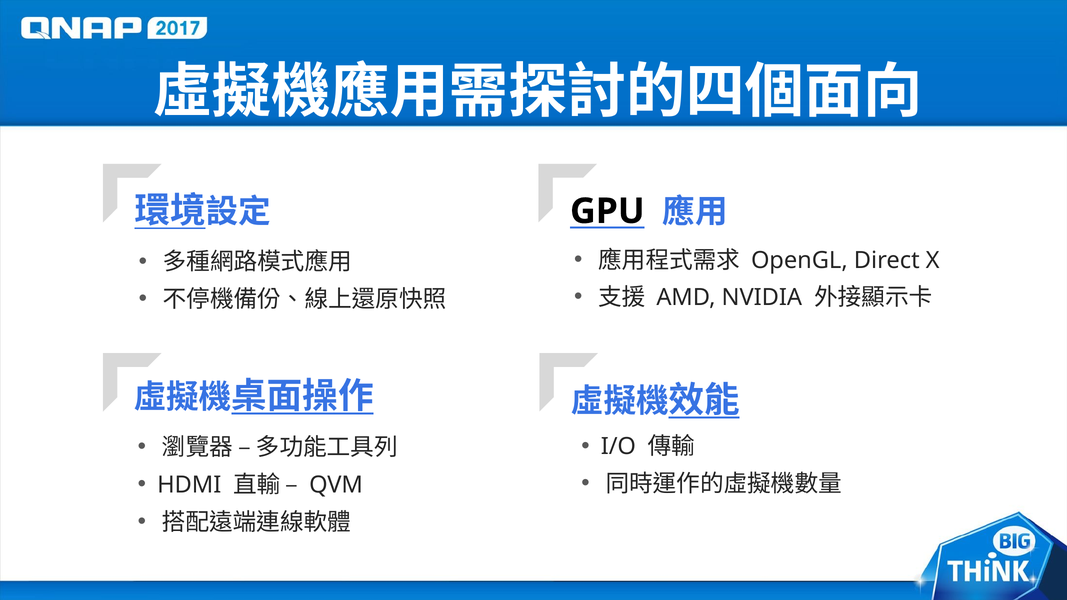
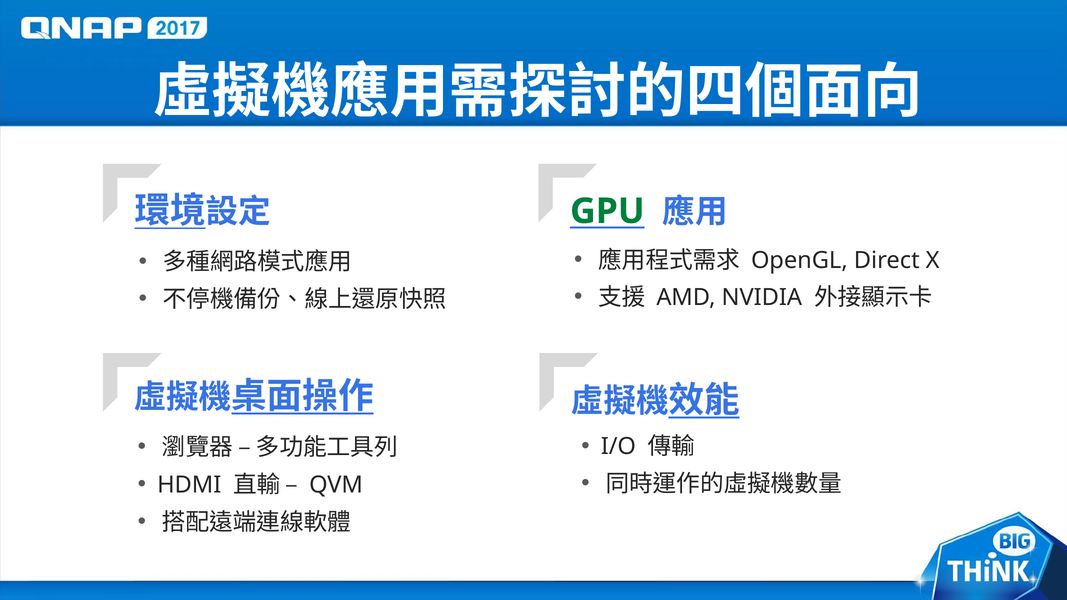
GPU colour: black -> green
